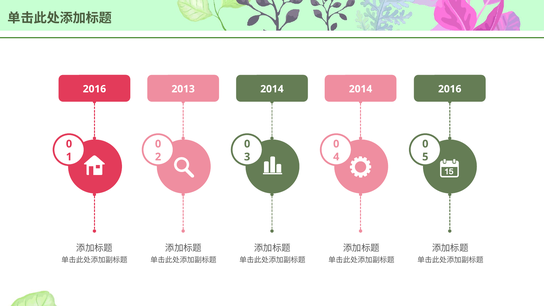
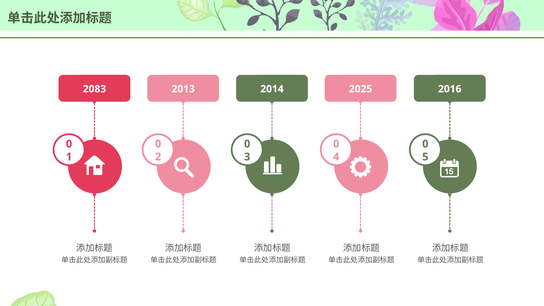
2016 at (94, 89): 2016 -> 2083
2014 2014: 2014 -> 2025
